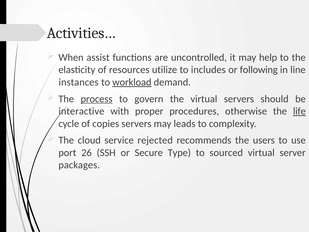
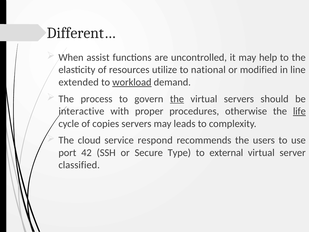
Activities…: Activities… -> Different…
includes: includes -> national
following: following -> modified
instances: instances -> extended
process underline: present -> none
the at (177, 99) underline: none -> present
rejected: rejected -> respond
26: 26 -> 42
sourced: sourced -> external
packages: packages -> classified
